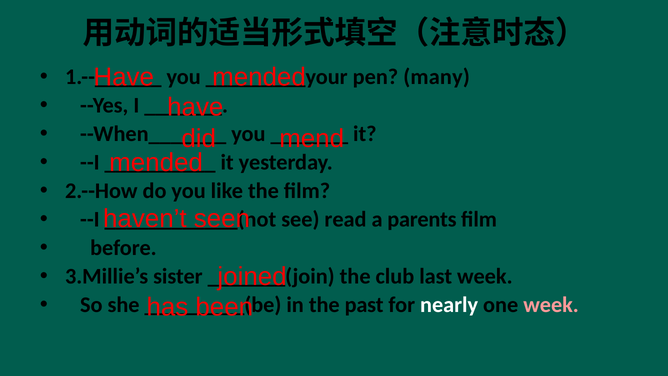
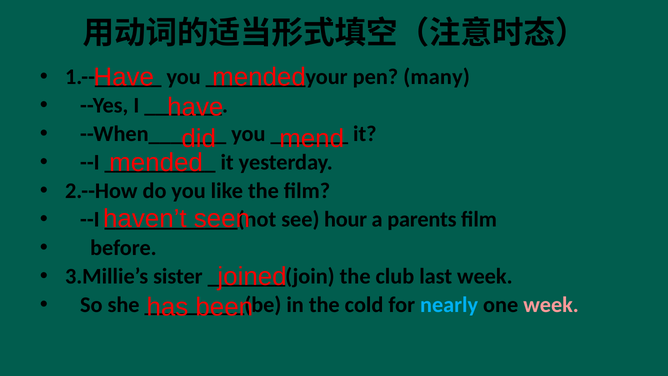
read: read -> hour
past: past -> cold
nearly colour: white -> light blue
